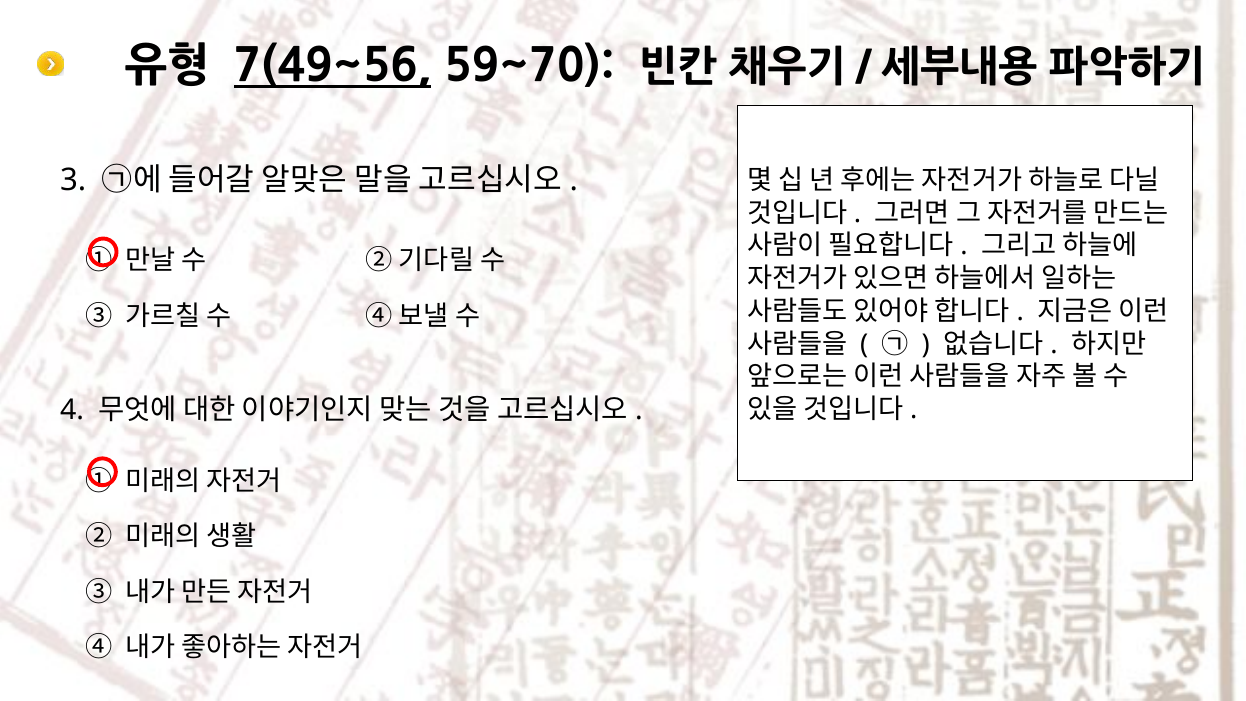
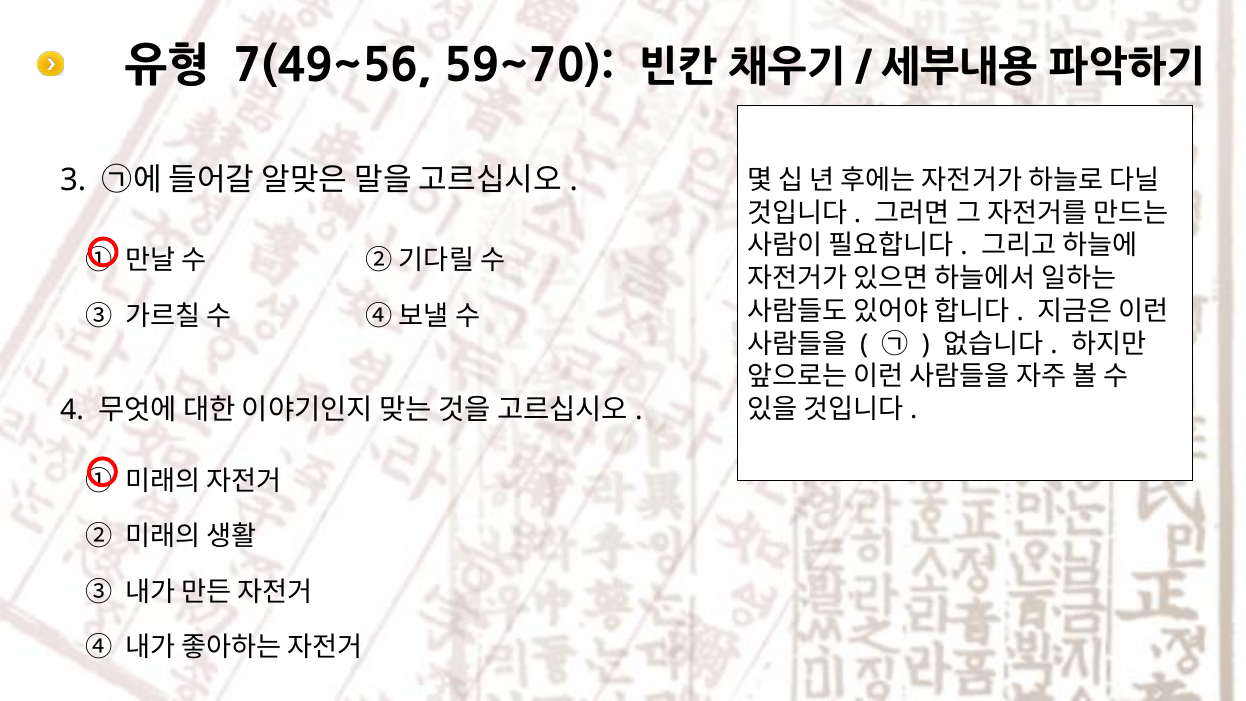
7(49~56 underline: present -> none
